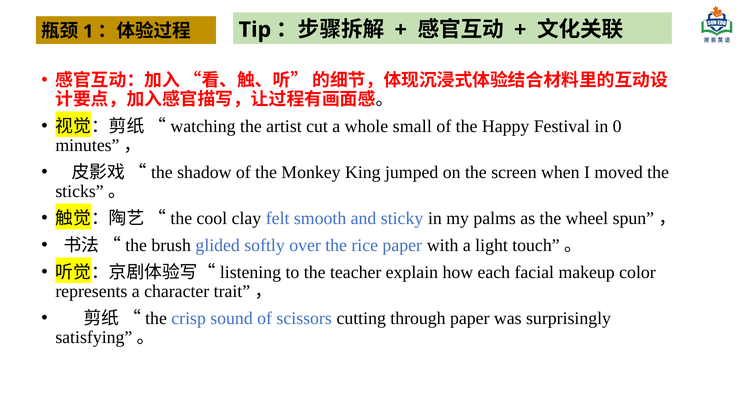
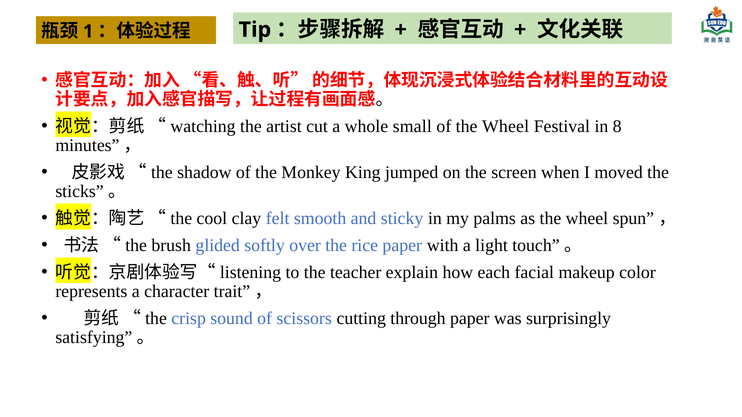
of the Happy: Happy -> Wheel
0: 0 -> 8
